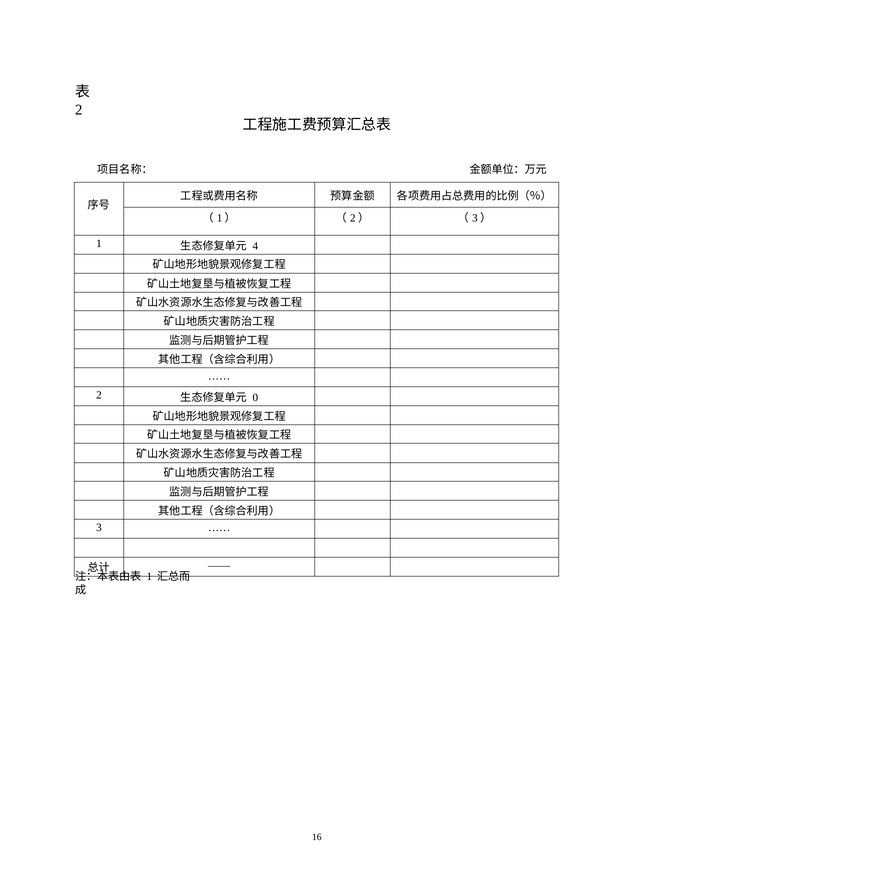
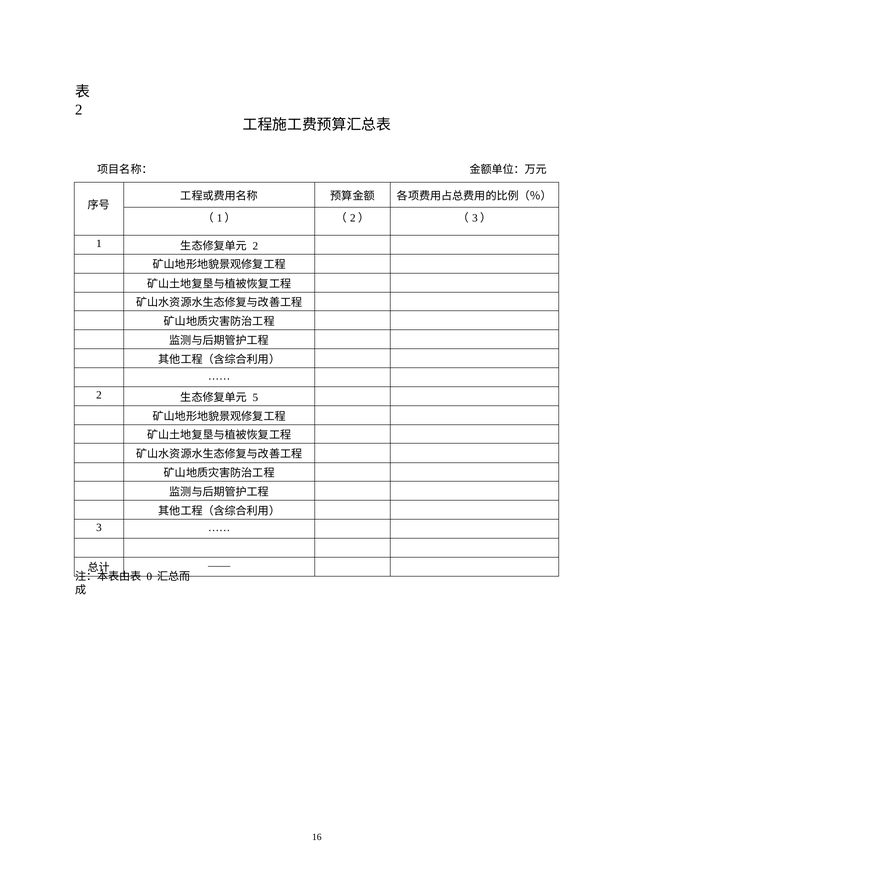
4 at (255, 246): 4 -> 2
0: 0 -> 5
1 at (149, 576): 1 -> 0
